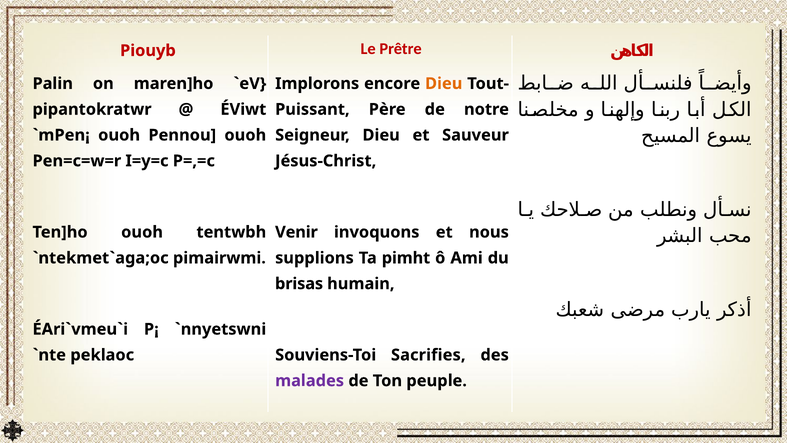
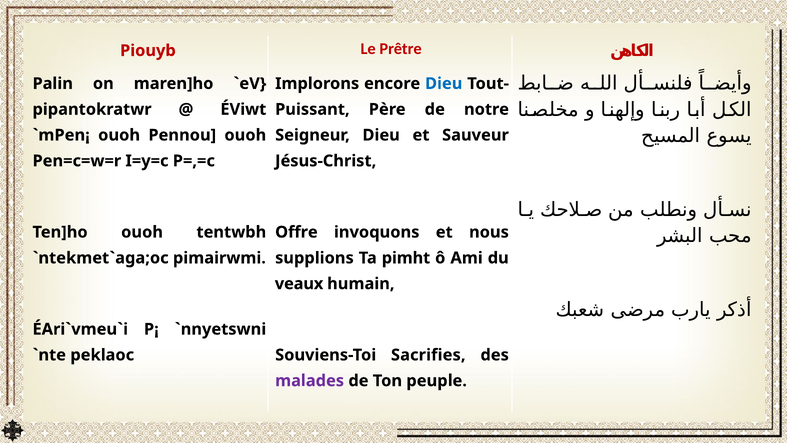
Dieu at (444, 83) colour: orange -> blue
Venir: Venir -> Offre
brisas: brisas -> veaux
